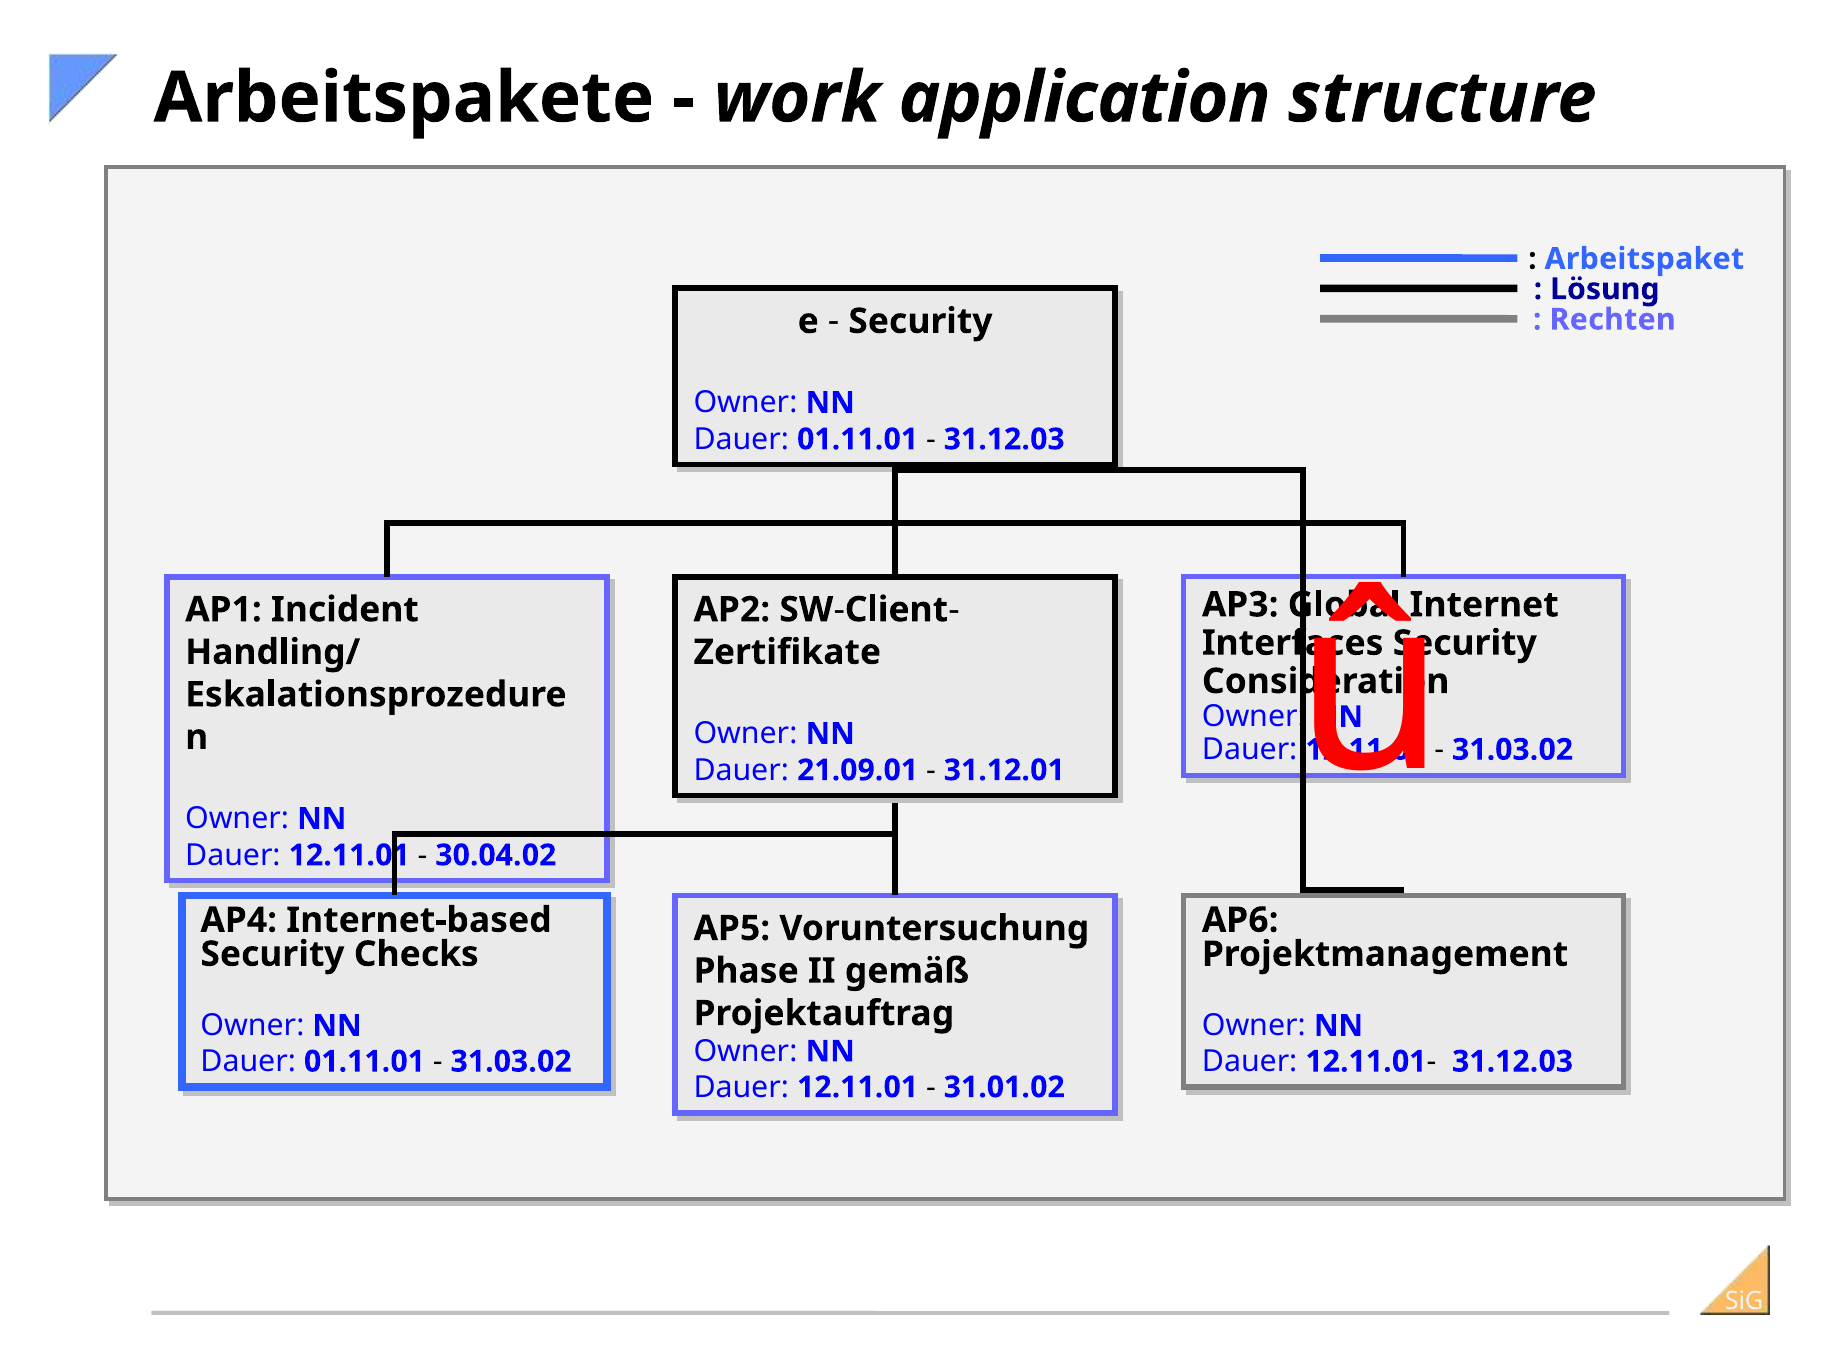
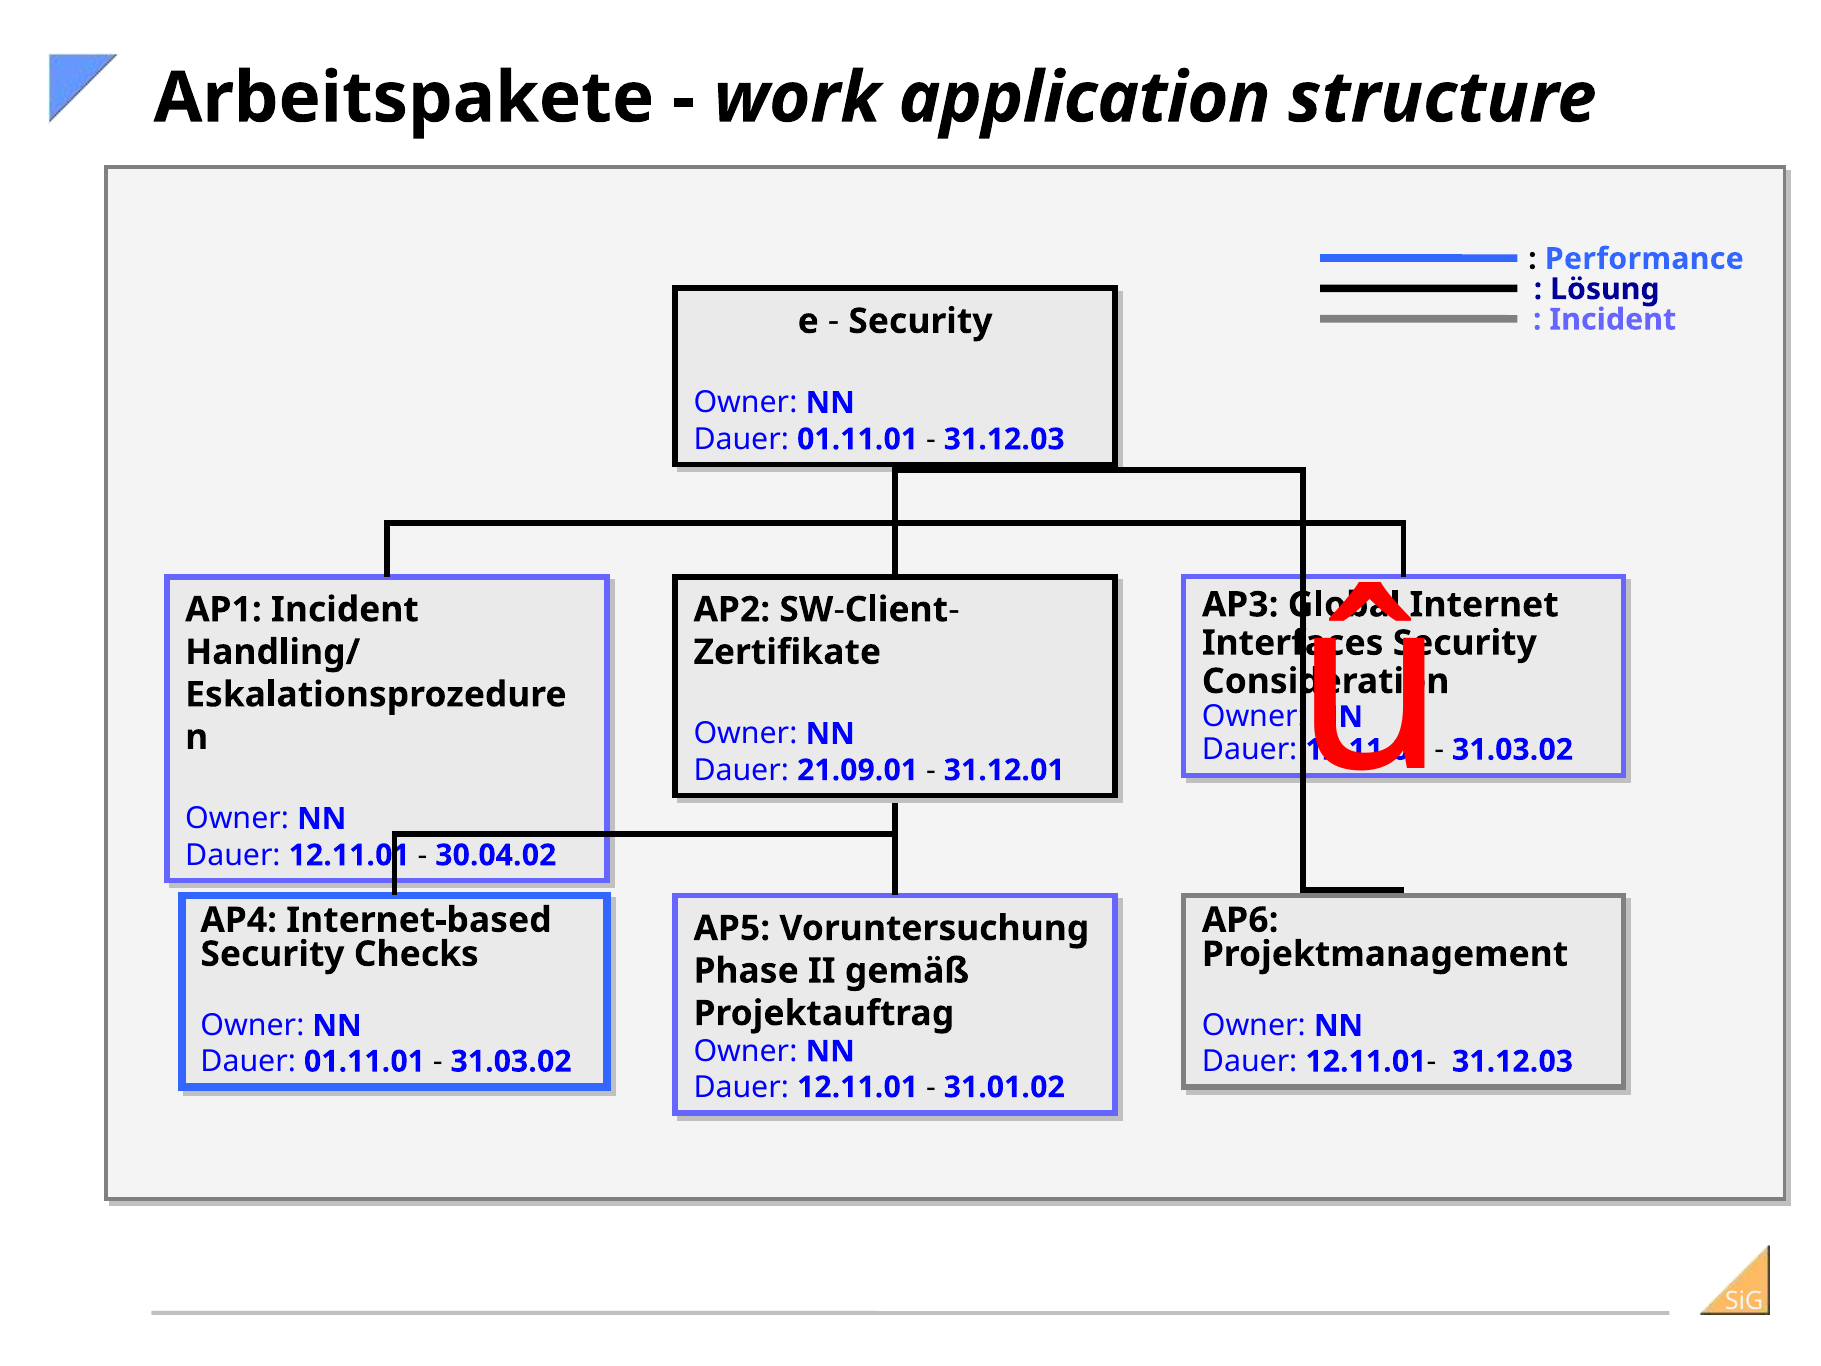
Arbeitspaket: Arbeitspaket -> Performance
Rechten at (1613, 319): Rechten -> Incident
